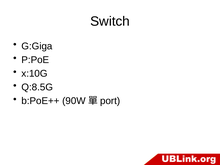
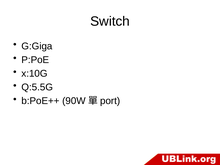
Q:8.5G: Q:8.5G -> Q:5.5G
